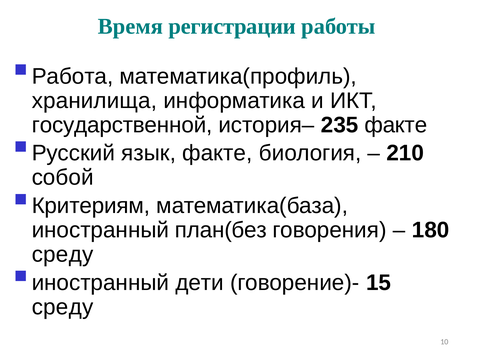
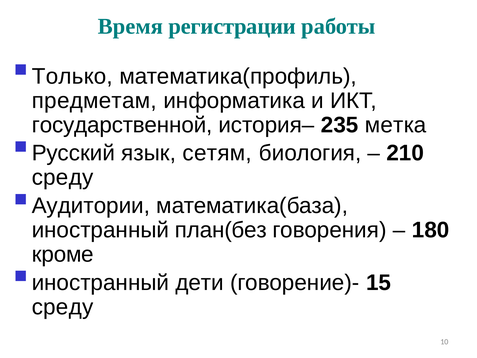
Работа: Работа -> Только
хранилища: хранилища -> предметам
235 факте: факте -> метка
язык факте: факте -> сетям
собой at (63, 177): собой -> среду
Критериям: Критериям -> Аудитории
среду at (63, 254): среду -> кроме
